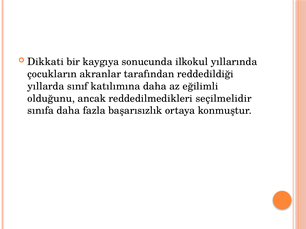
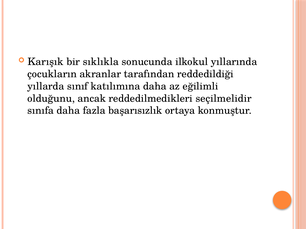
Dikkati: Dikkati -> Karışık
kaygıya: kaygıya -> sıklıkla
